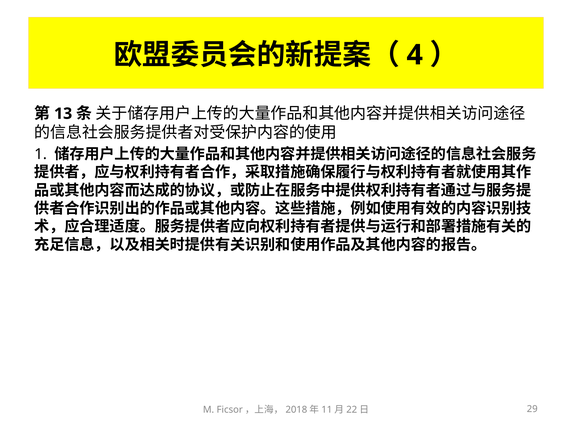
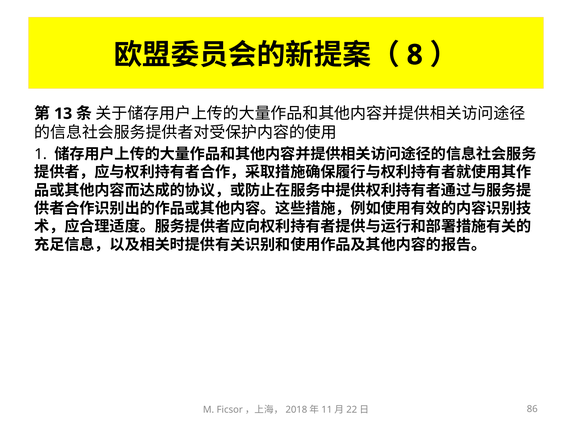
4: 4 -> 8
29: 29 -> 86
